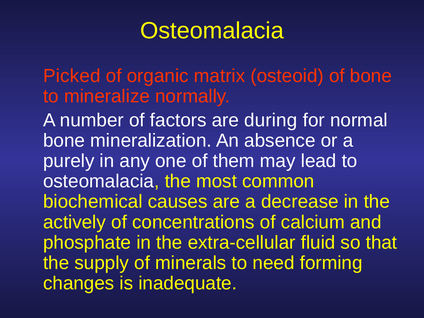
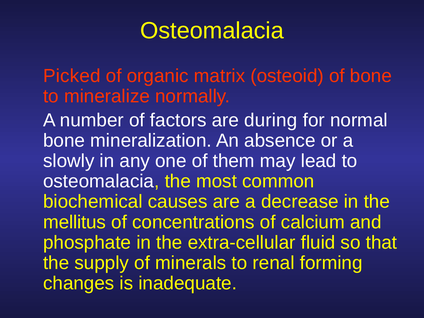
purely: purely -> slowly
actively: actively -> mellitus
need: need -> renal
